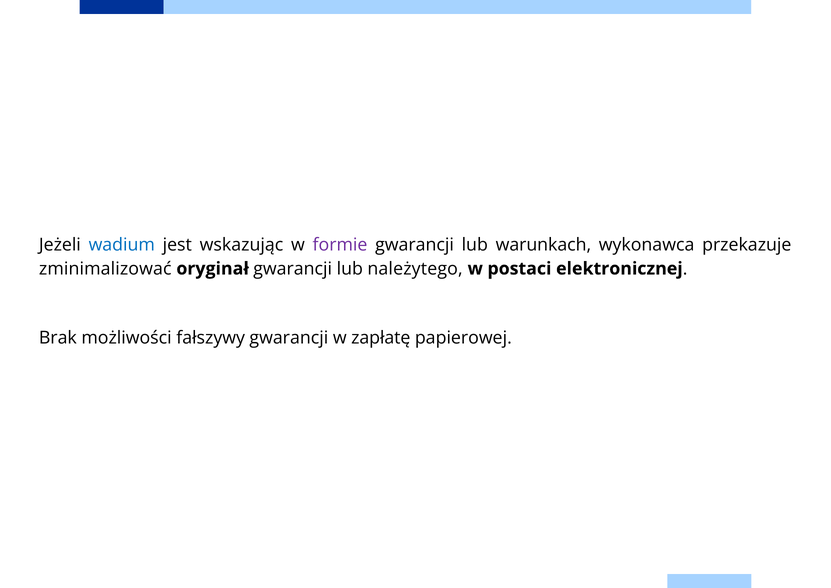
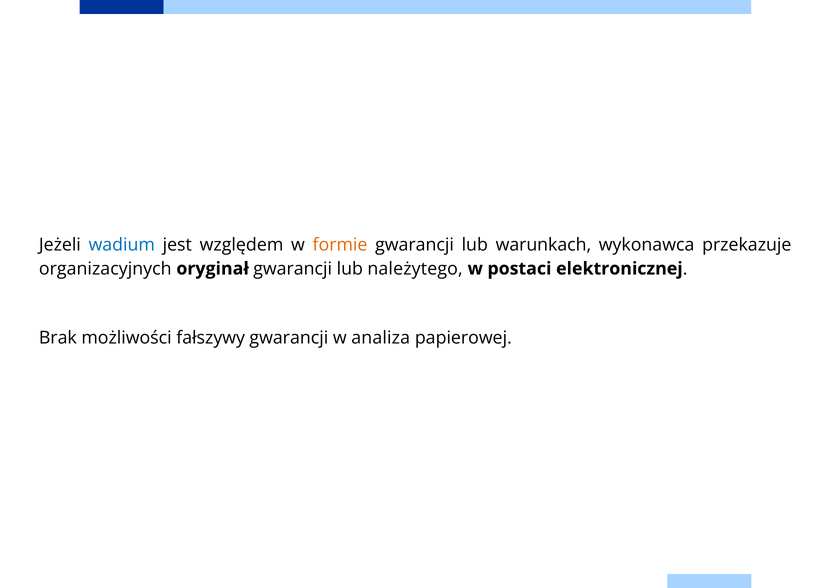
wskazując: wskazując -> względem
formie colour: purple -> orange
zminimalizować: zminimalizować -> organizacyjnych
zapłatę: zapłatę -> analiza
